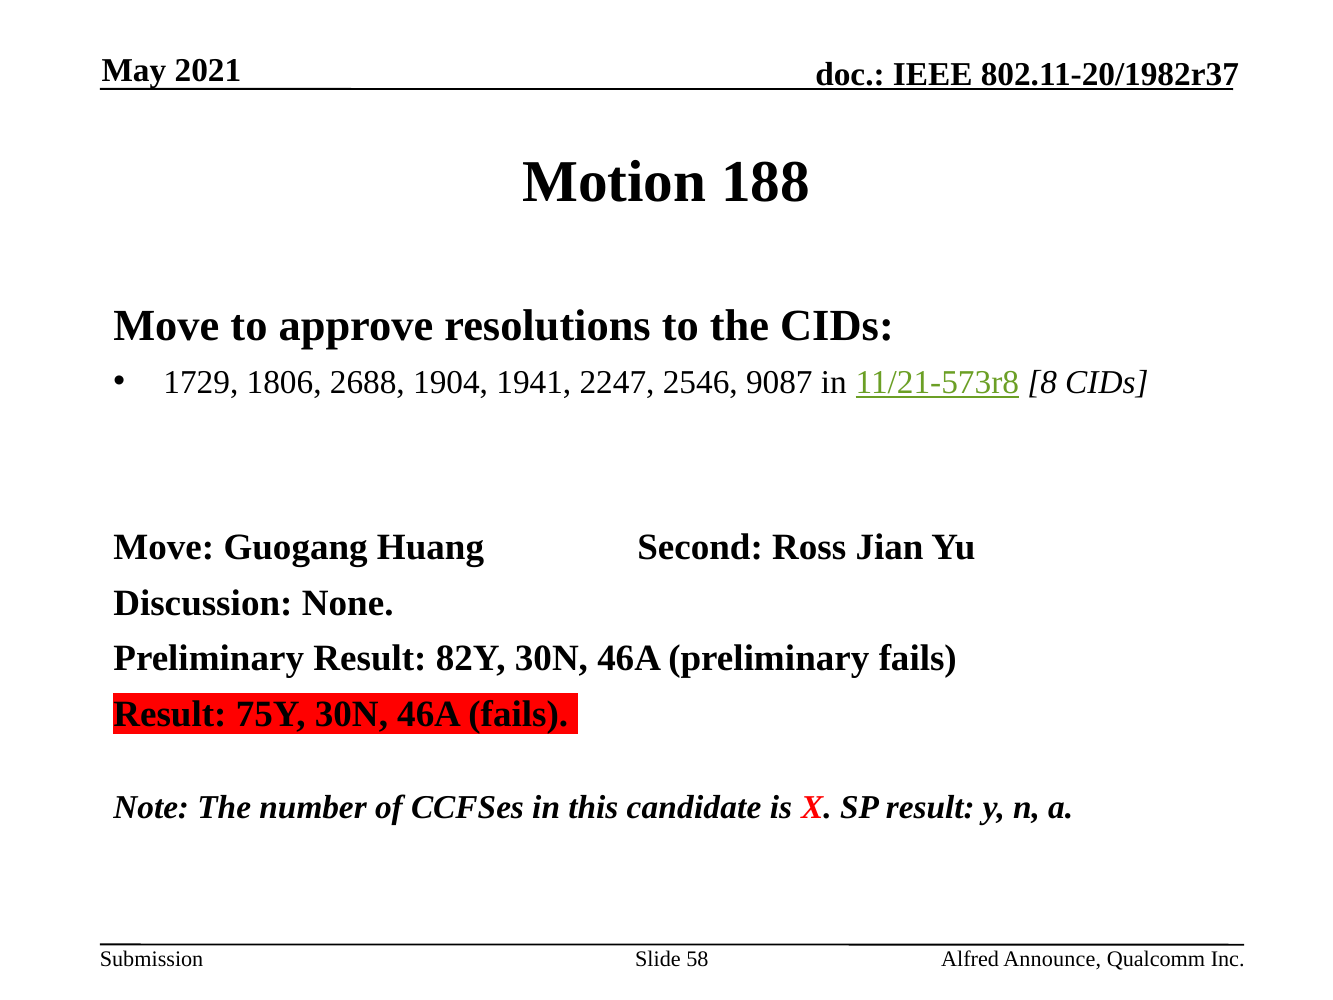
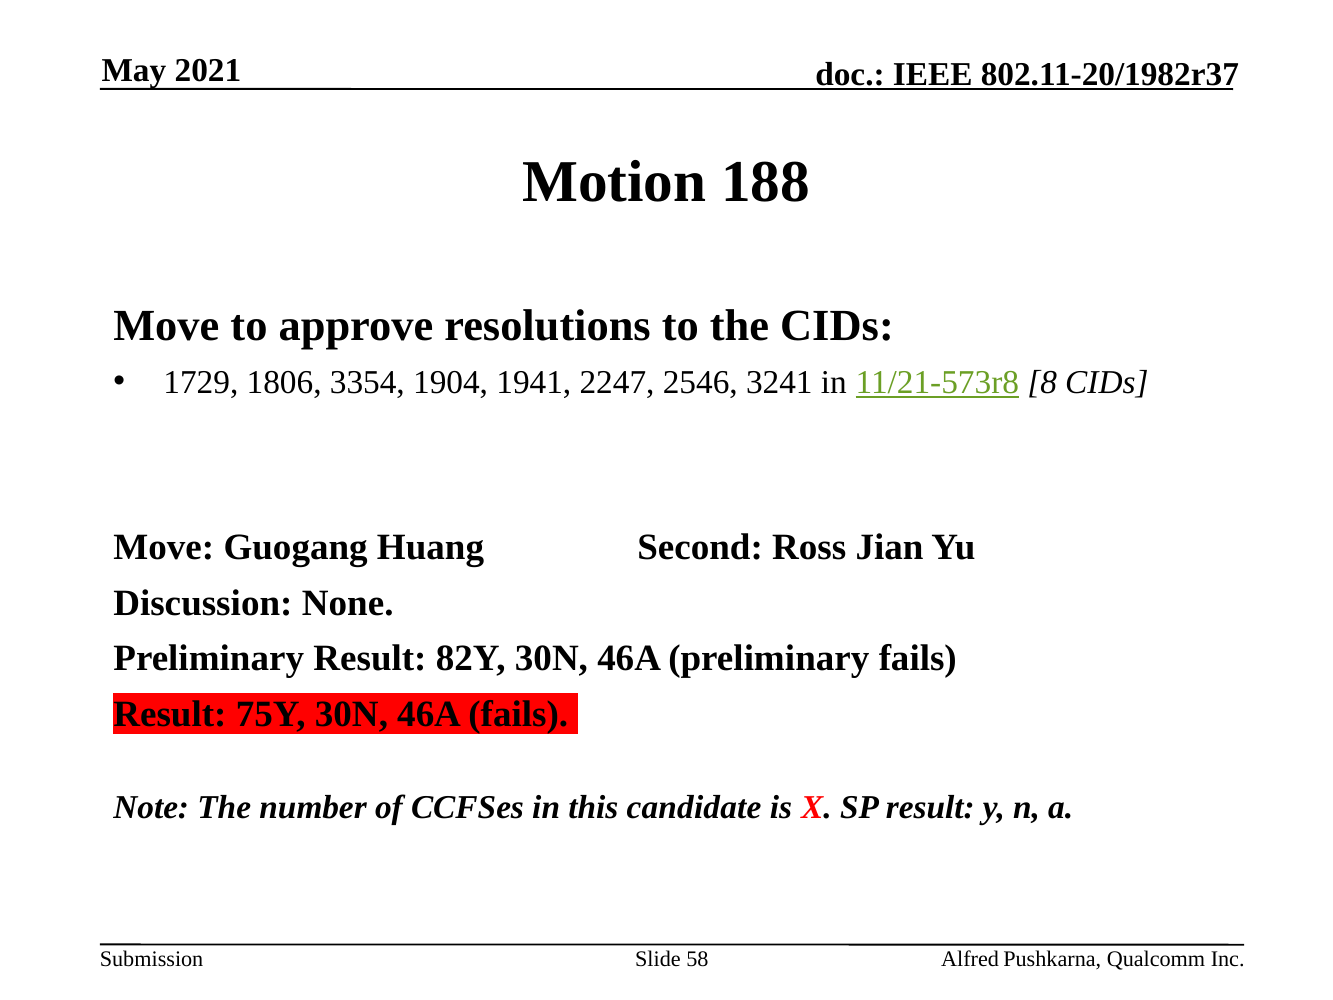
2688: 2688 -> 3354
9087: 9087 -> 3241
Announce: Announce -> Pushkarna
